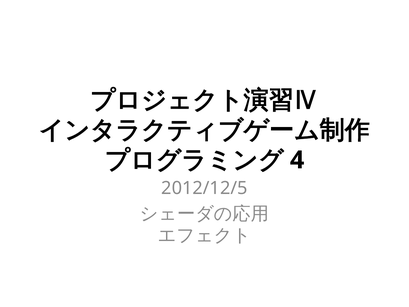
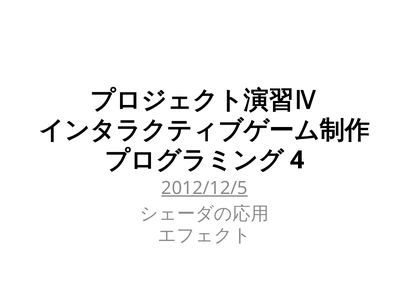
2012/12/5 underline: none -> present
